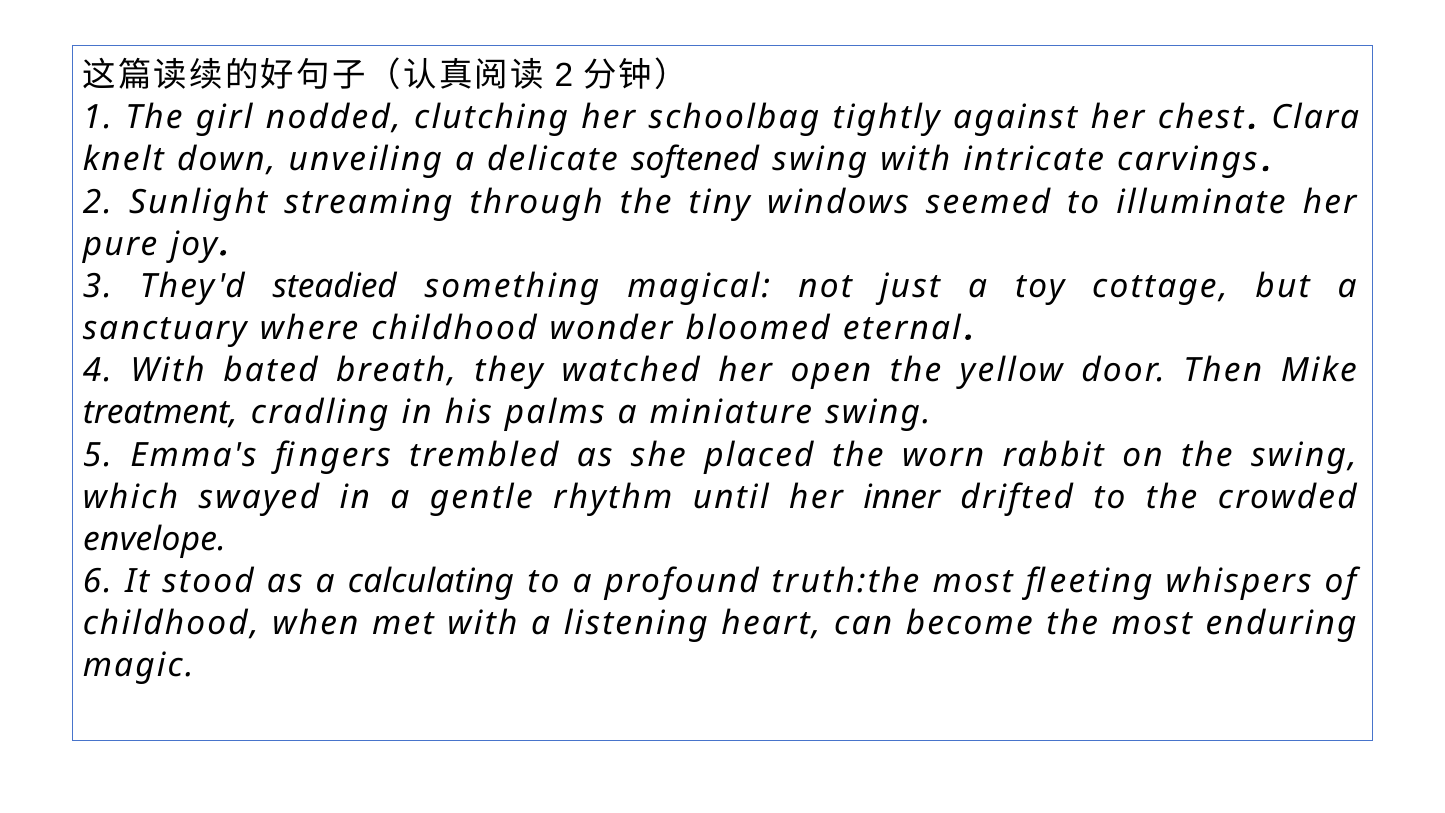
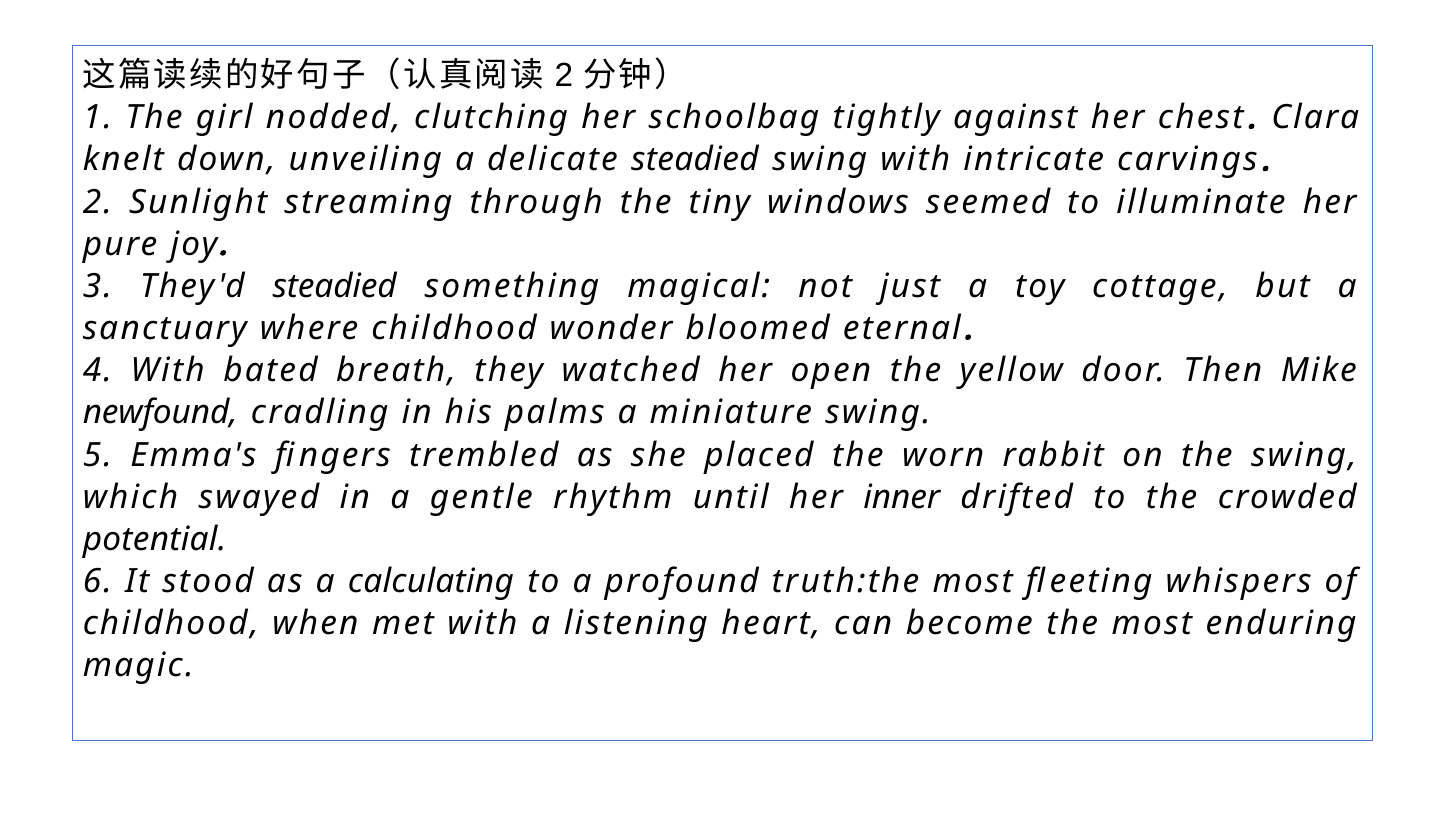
delicate softened: softened -> steadied
treatment: treatment -> newfound
envelope: envelope -> potential
